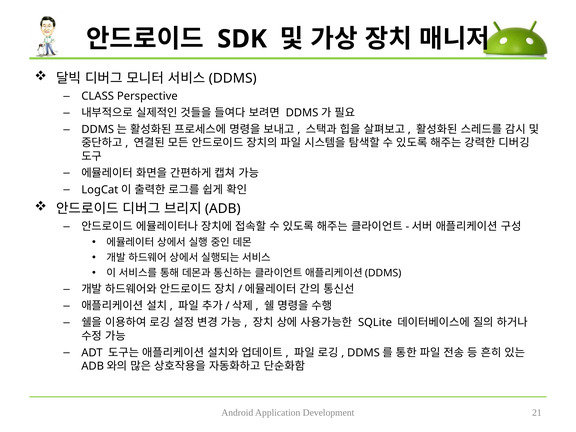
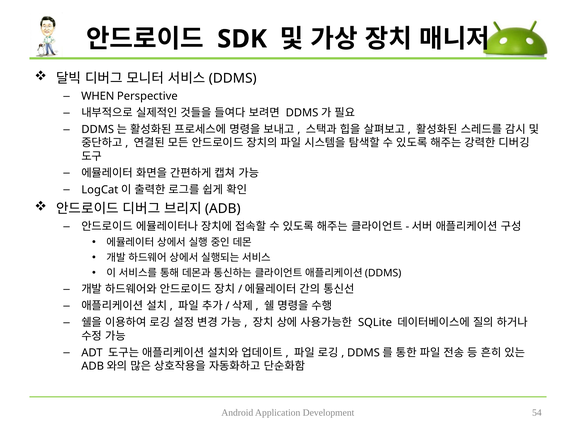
CLASS: CLASS -> WHEN
21: 21 -> 54
